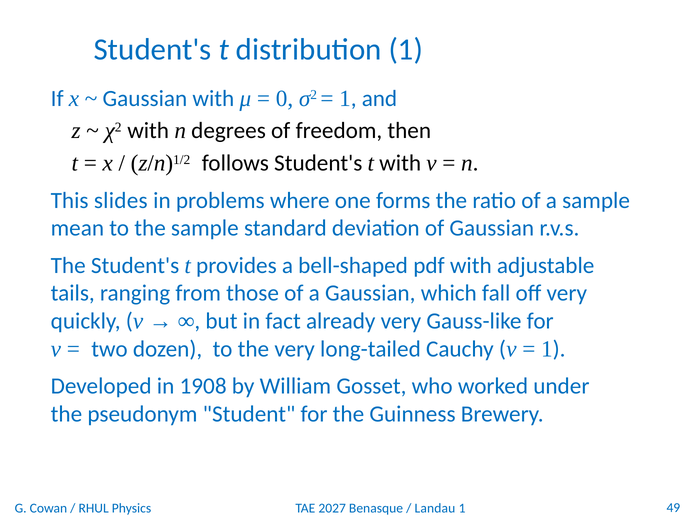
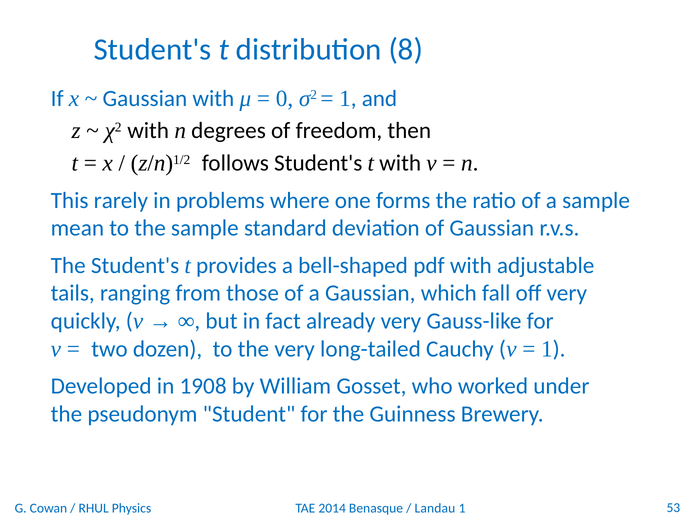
distribution 1: 1 -> 8
slides: slides -> rarely
2027: 2027 -> 2014
49: 49 -> 53
